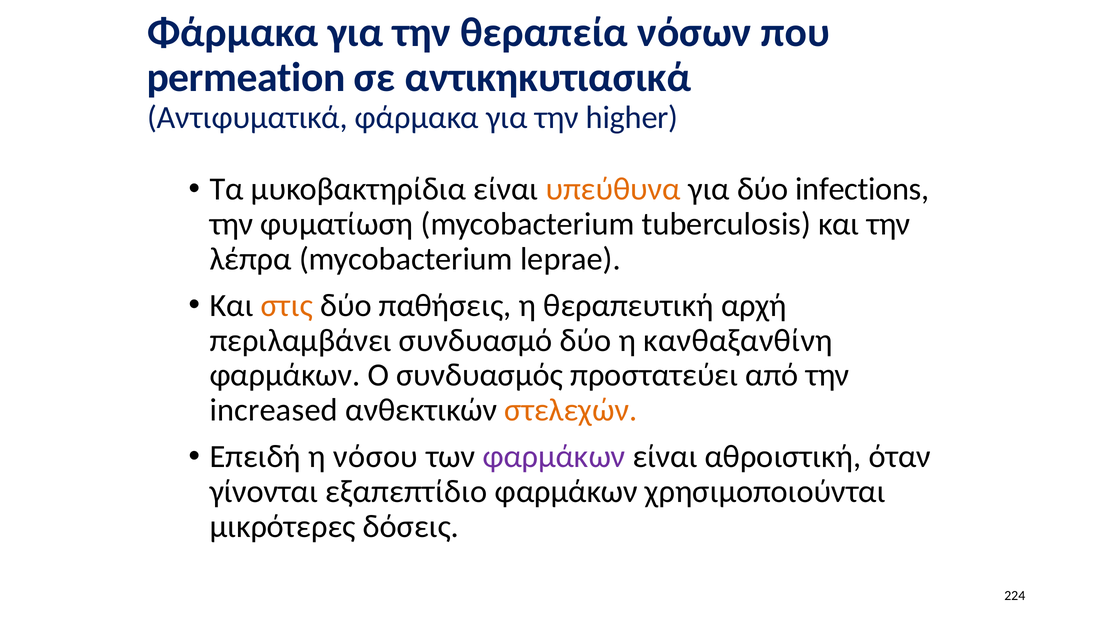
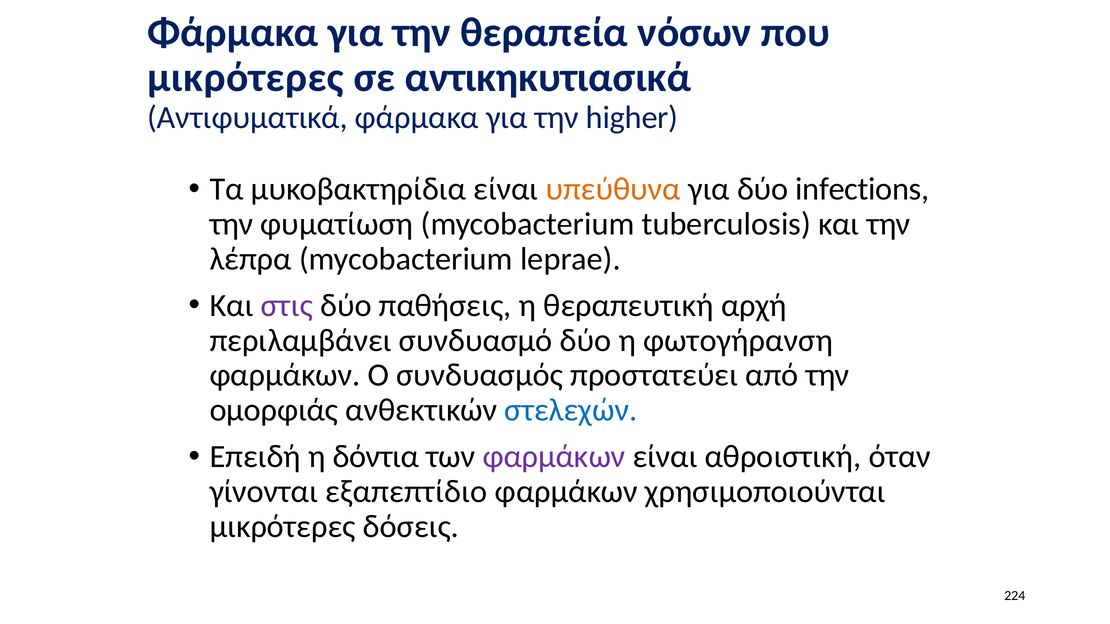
permeation at (246, 78): permeation -> μικρότερες
στις colour: orange -> purple
κανθαξανθίνη: κανθαξανθίνη -> φωτογήρανση
increased: increased -> ομορφιάς
στελεχών colour: orange -> blue
νόσου: νόσου -> δόντια
